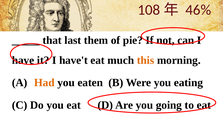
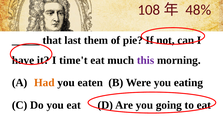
46%: 46% -> 48%
have't: have't -> time't
this colour: orange -> purple
